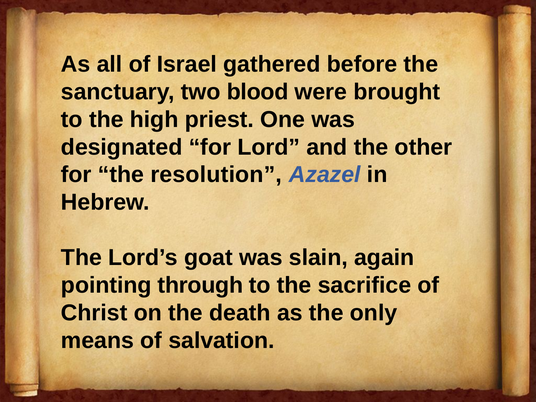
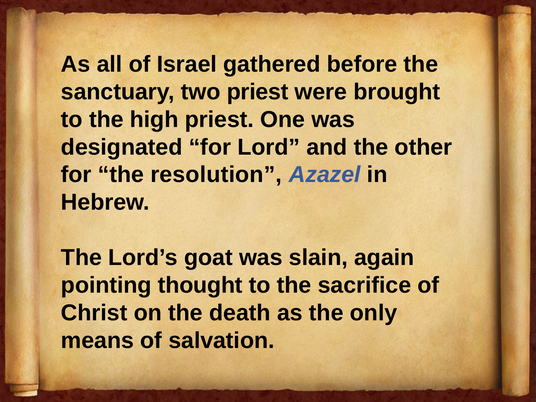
two blood: blood -> priest
through: through -> thought
